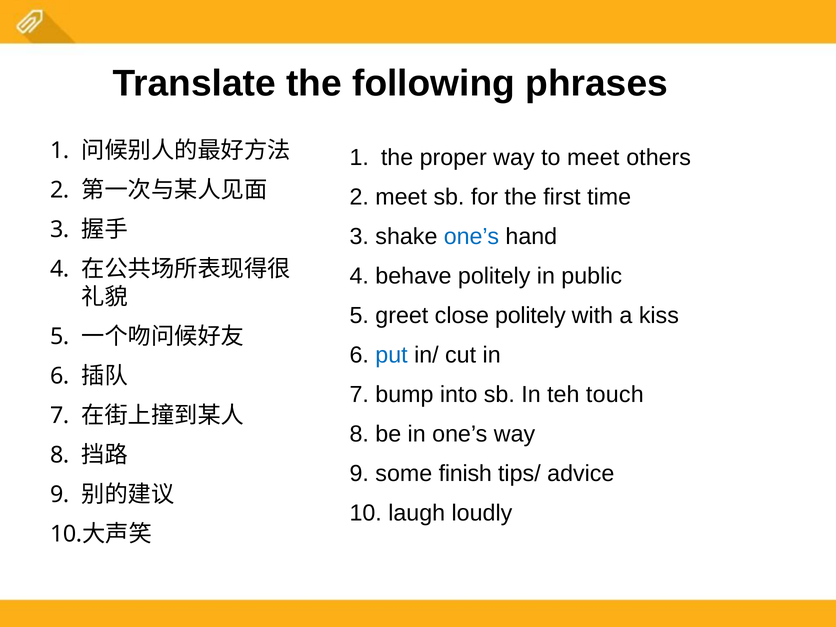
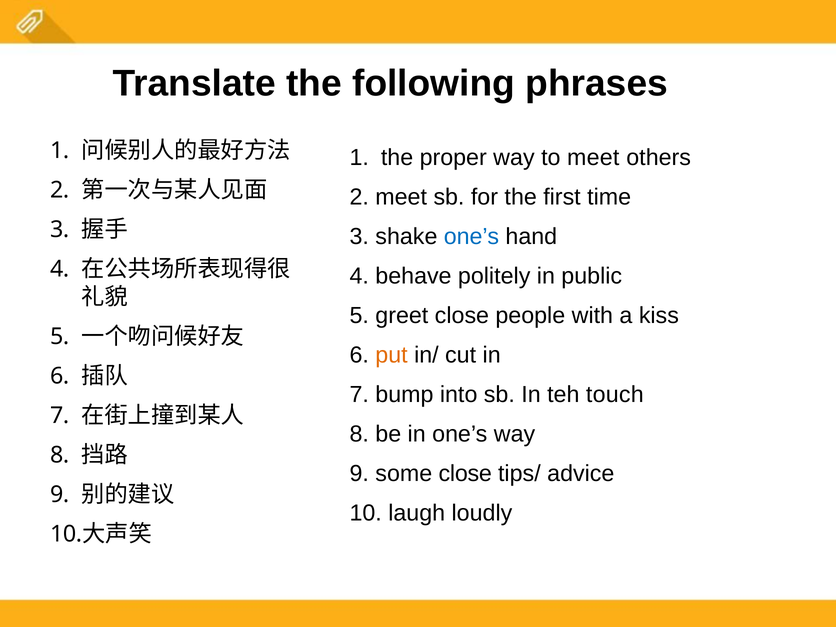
close politely: politely -> people
put colour: blue -> orange
some finish: finish -> close
